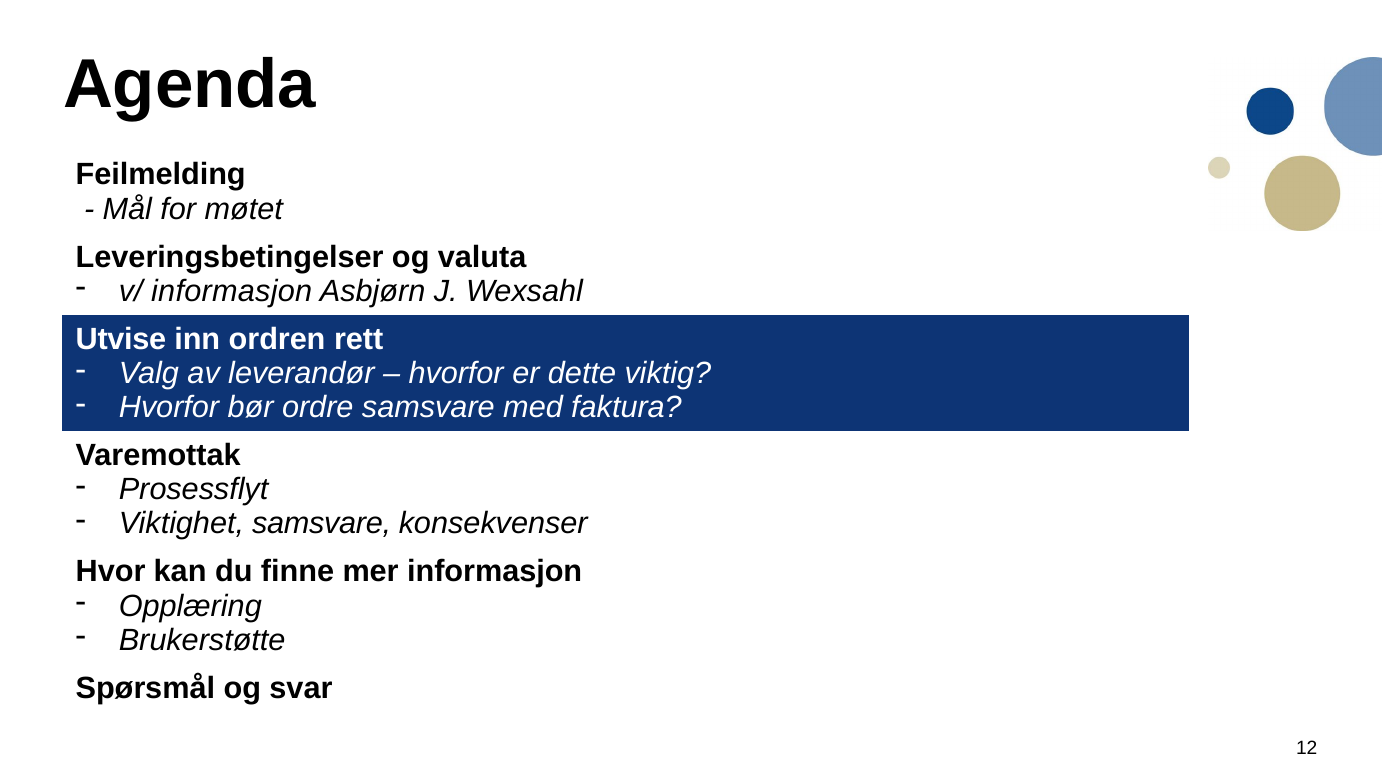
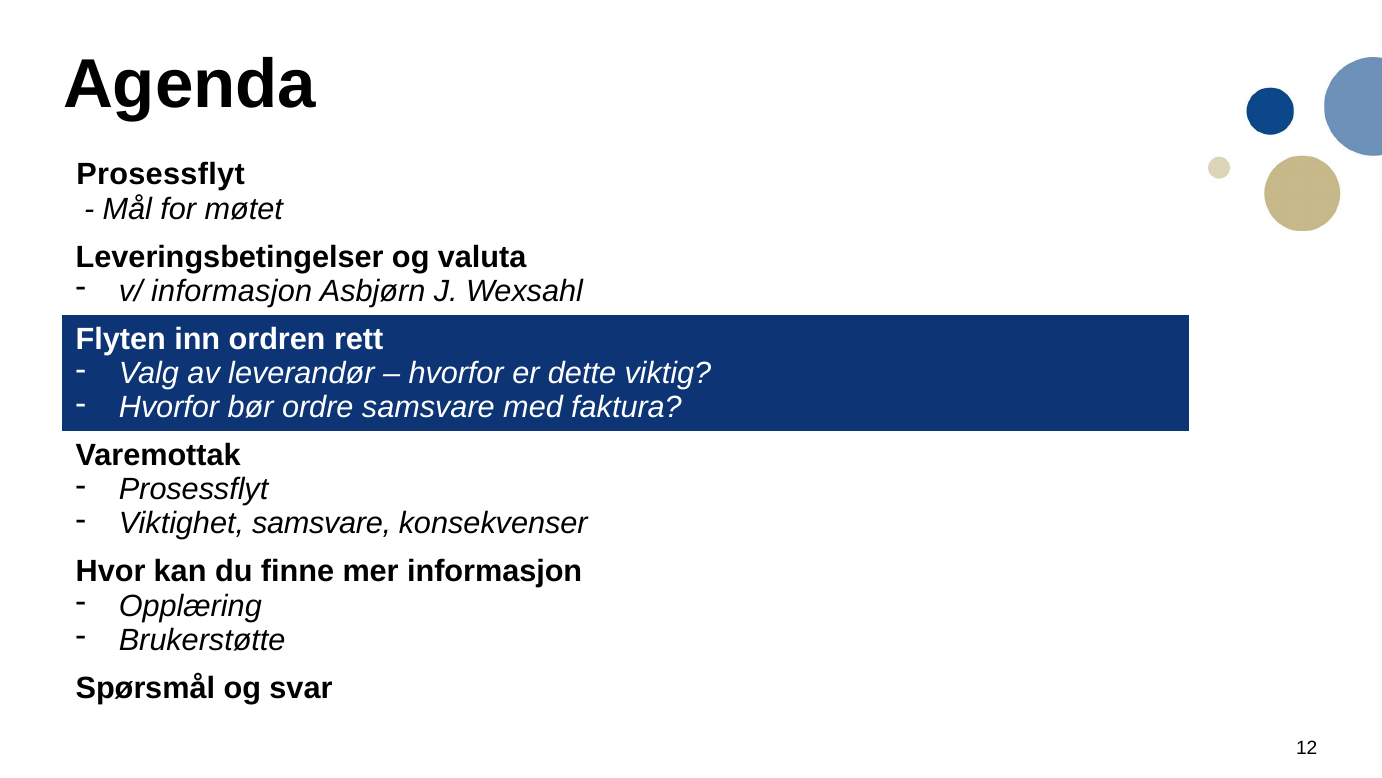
Feilmelding at (161, 175): Feilmelding -> Prosessflyt
Utvise: Utvise -> Flyten
